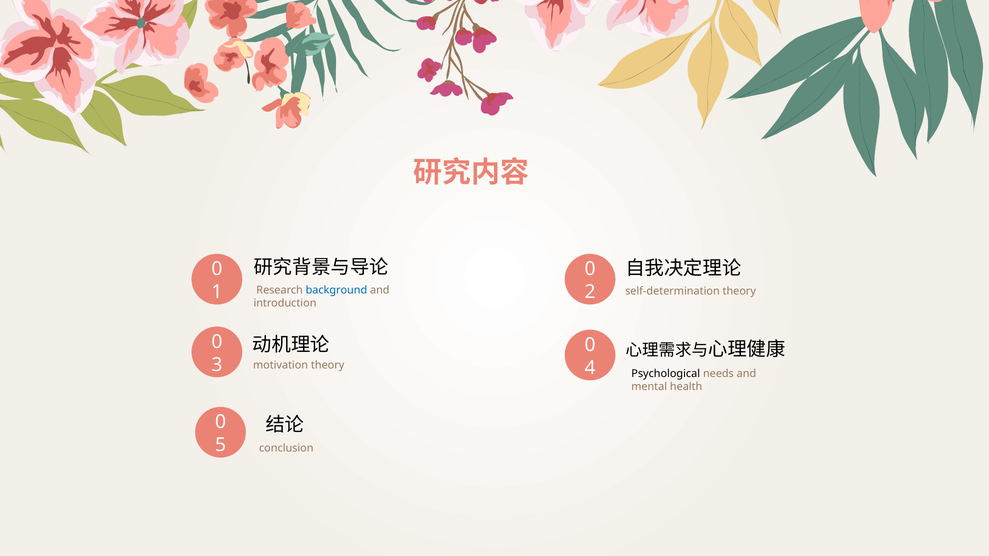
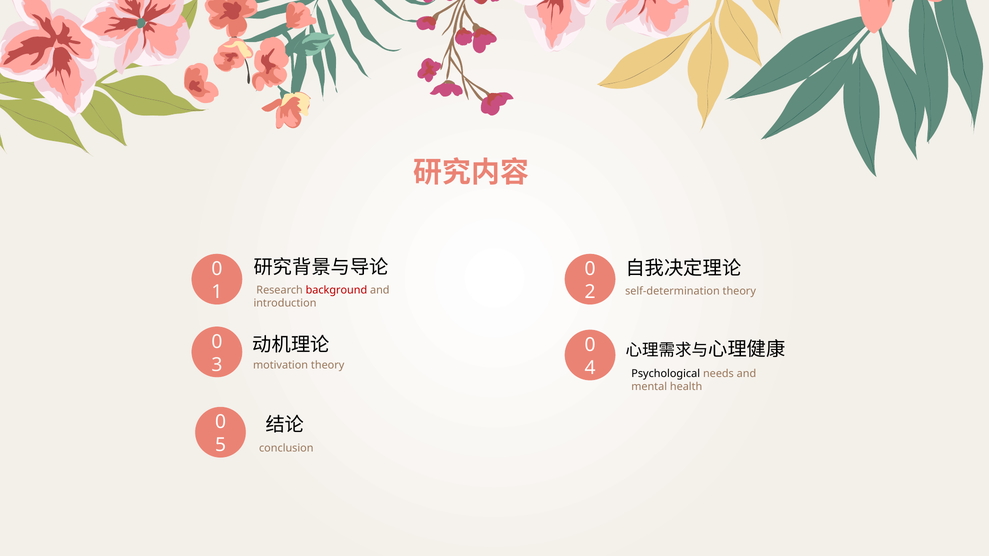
background colour: blue -> red
